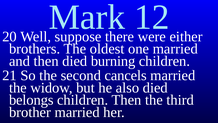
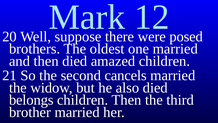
either: either -> posed
burning: burning -> amazed
